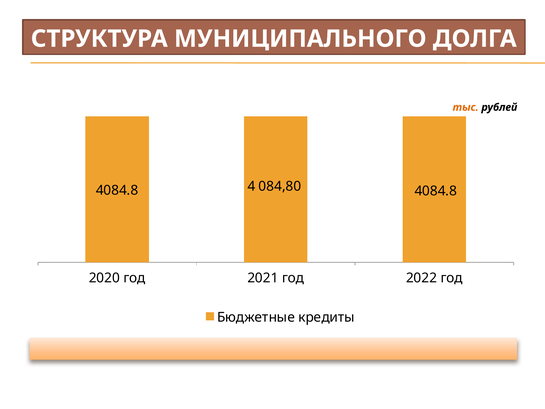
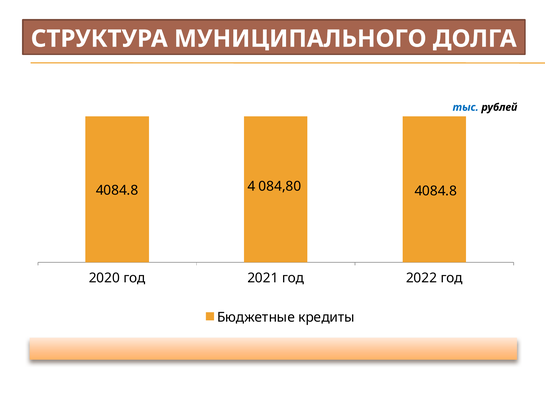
тыс colour: orange -> blue
